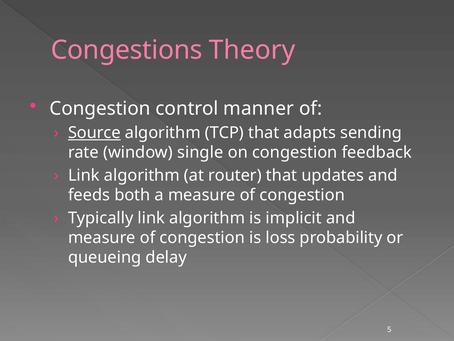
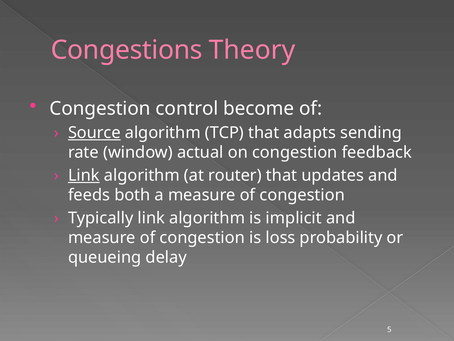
manner: manner -> become
single: single -> actual
Link at (84, 175) underline: none -> present
